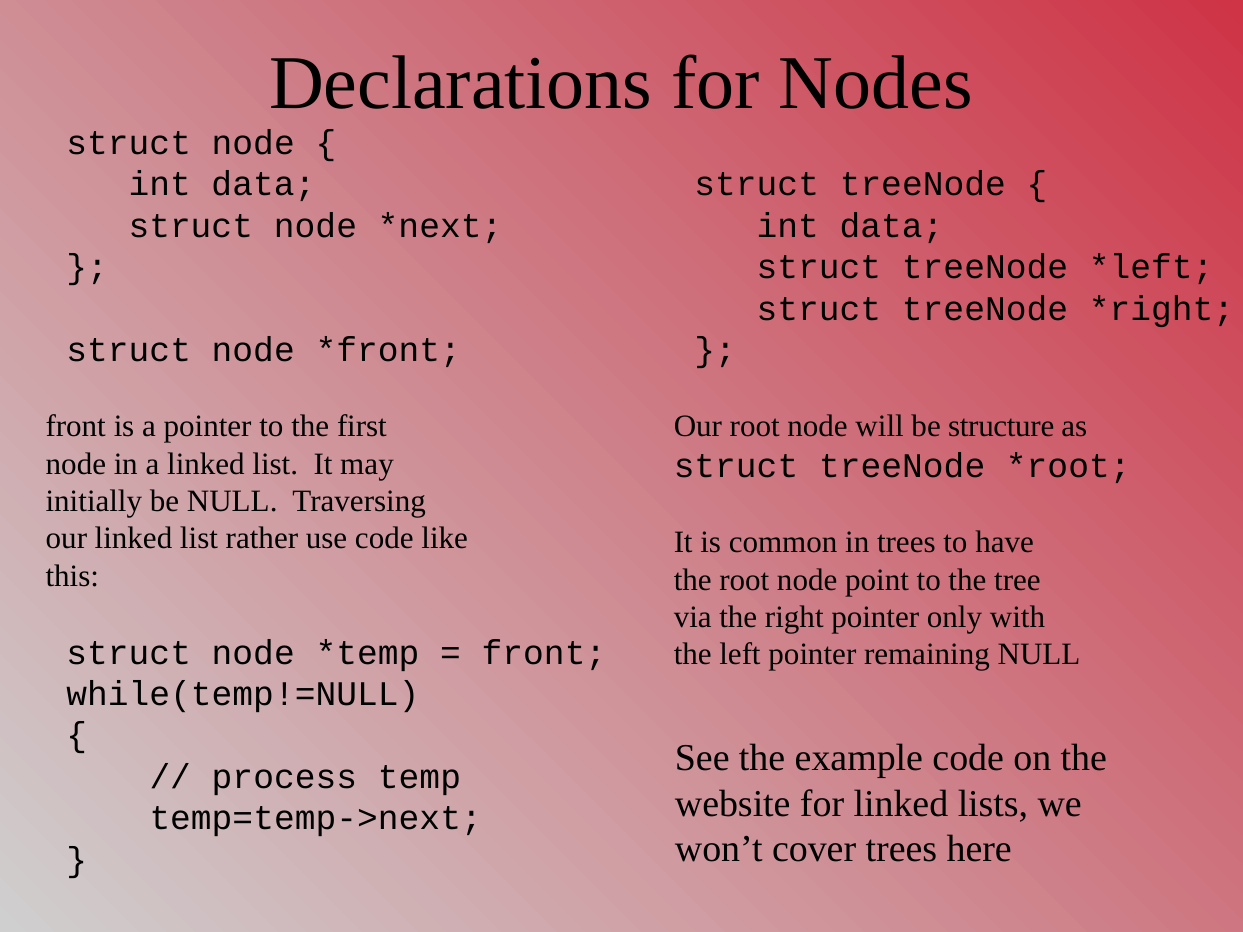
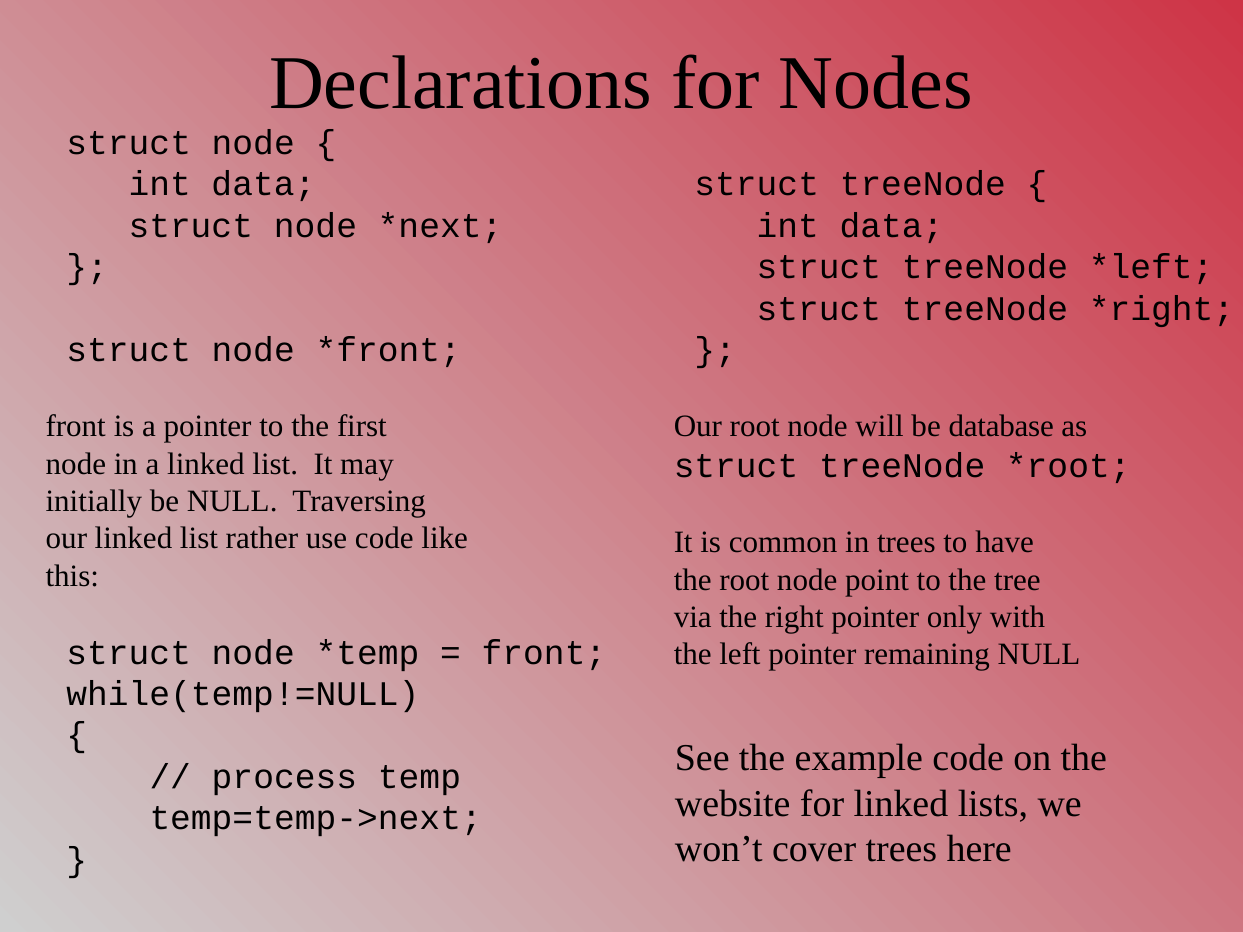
structure: structure -> database
